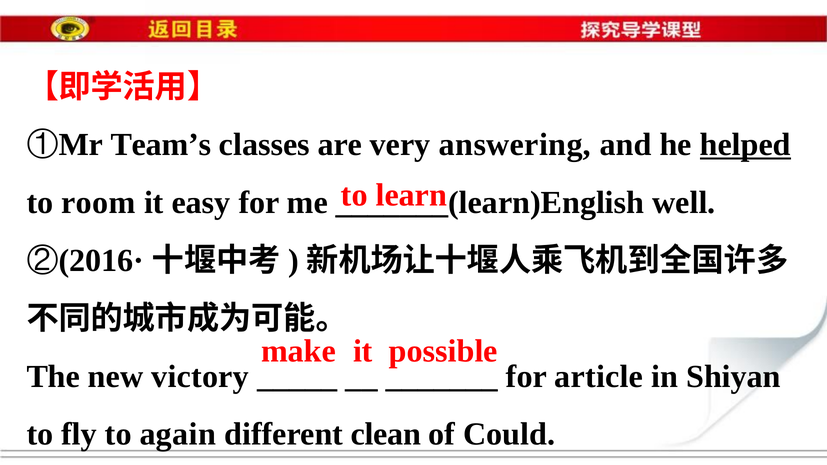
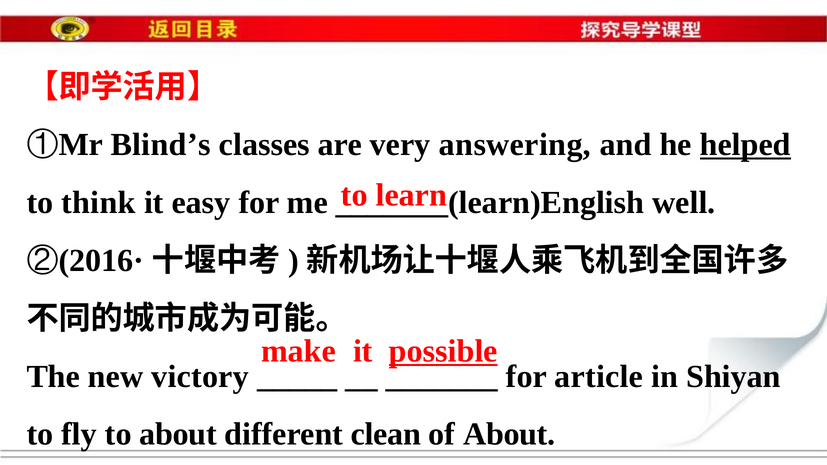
Team’s: Team’s -> Blind’s
room: room -> think
possible underline: none -> present
to again: again -> about
of Could: Could -> About
